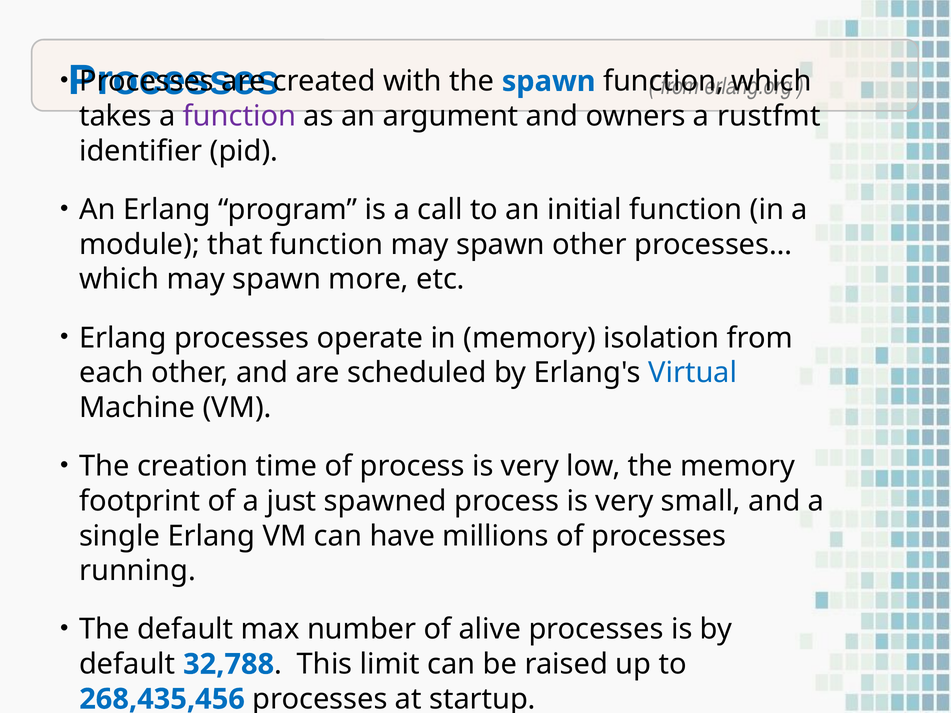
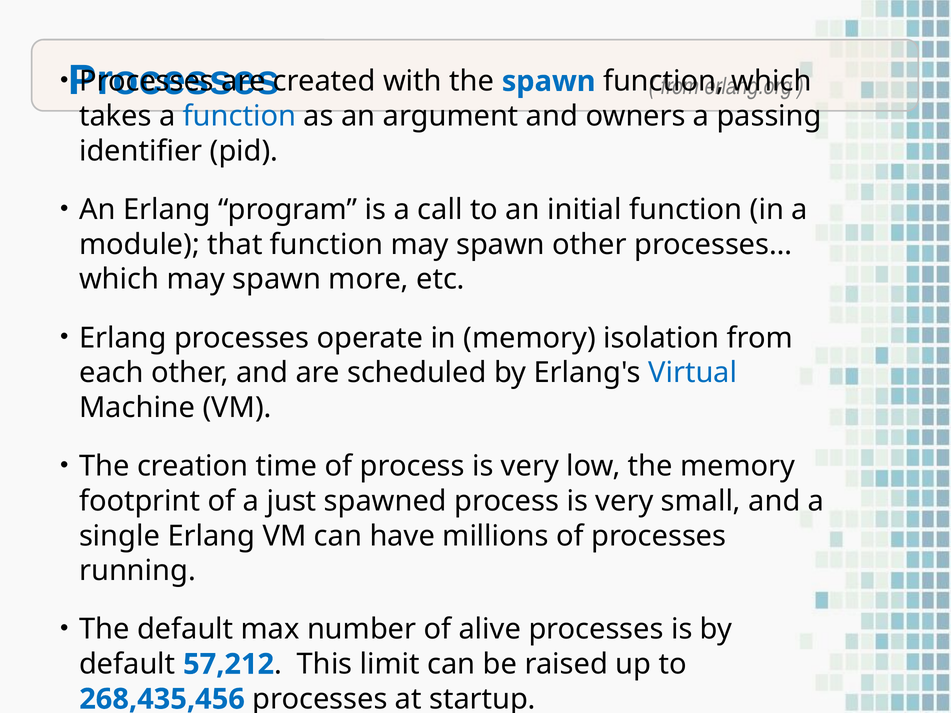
function at (240, 116) colour: purple -> blue
rustfmt: rustfmt -> passing
32,788: 32,788 -> 57,212
